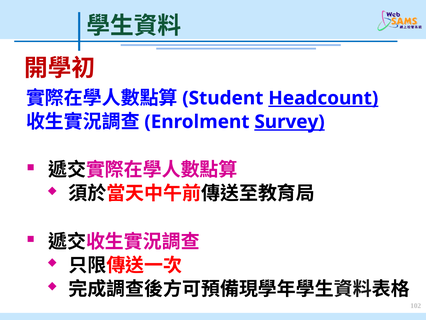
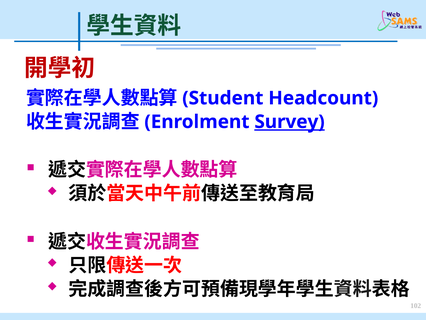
Headcount underline: present -> none
